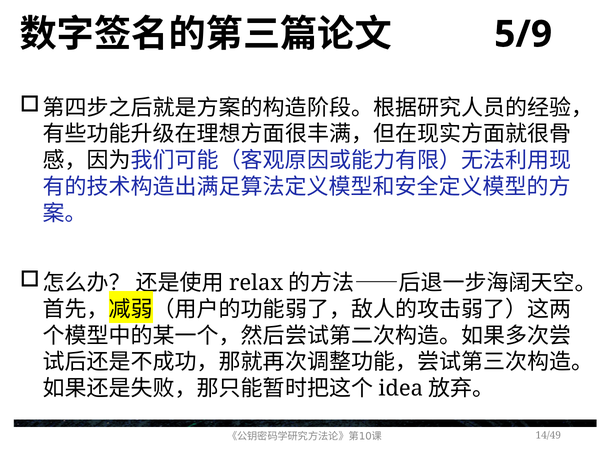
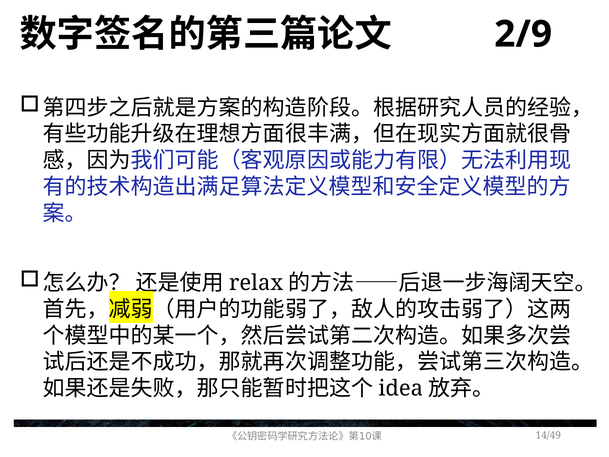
5/9: 5/9 -> 2/9
